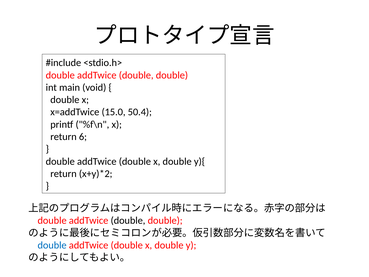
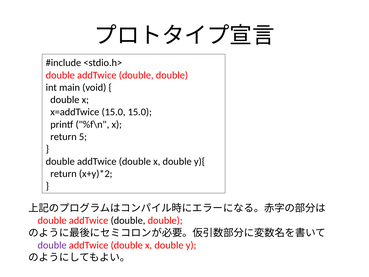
15.0 50.4: 50.4 -> 15.0
6: 6 -> 5
double at (52, 245) colour: blue -> purple
